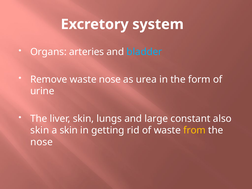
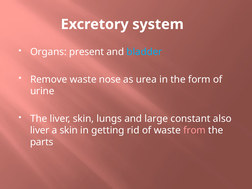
arteries: arteries -> present
skin at (40, 130): skin -> liver
from colour: yellow -> pink
nose at (42, 142): nose -> parts
